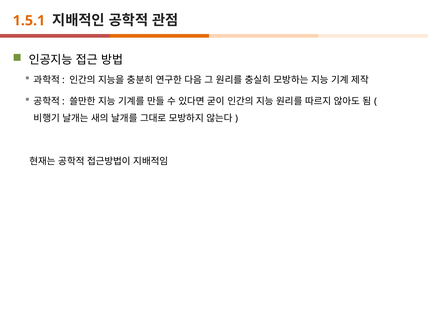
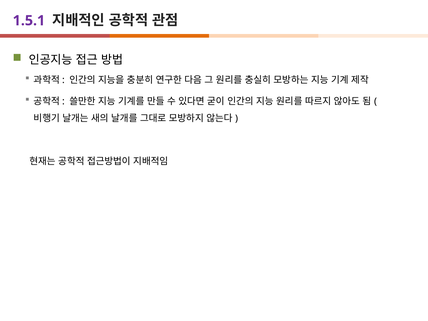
1.5.1 colour: orange -> purple
